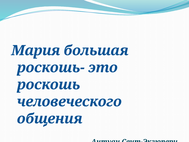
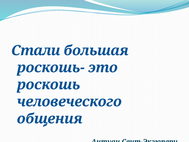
Мария: Мария -> Стали
